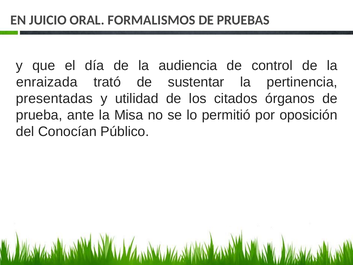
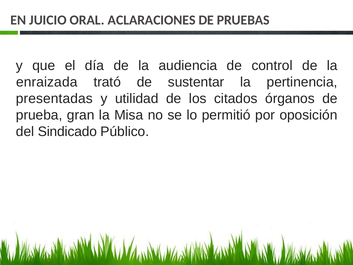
FORMALISMOS: FORMALISMOS -> ACLARACIONES
ante: ante -> gran
Conocían: Conocían -> Sindicado
